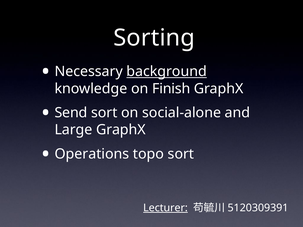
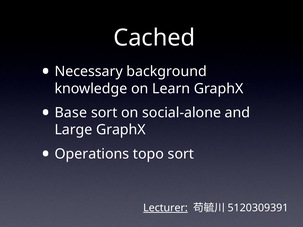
Sorting: Sorting -> Cached
background underline: present -> none
Finish: Finish -> Learn
Send: Send -> Base
